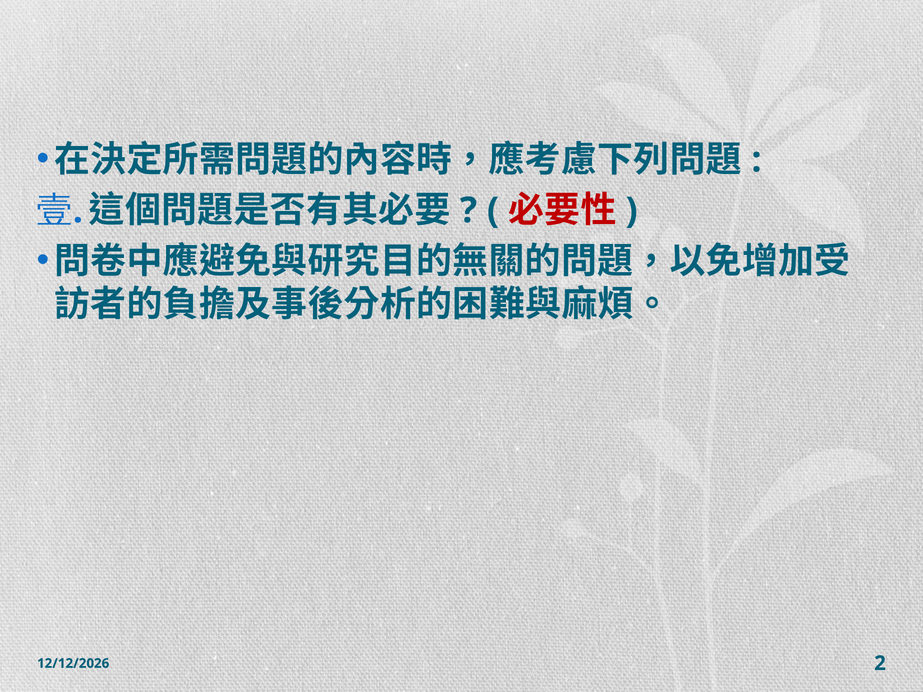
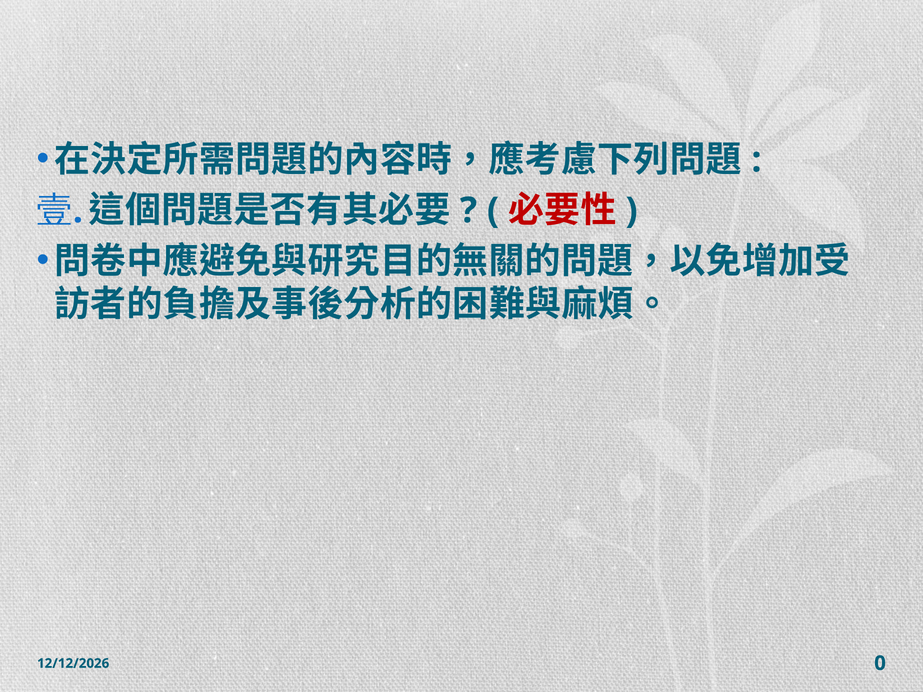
2: 2 -> 0
